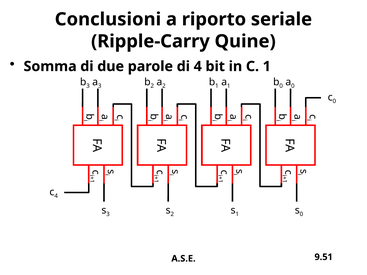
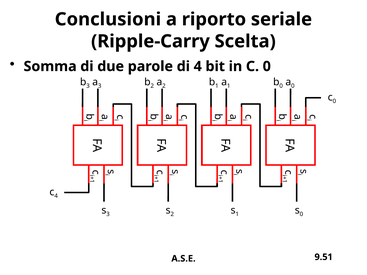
Quine: Quine -> Scelta
in C 1: 1 -> 0
